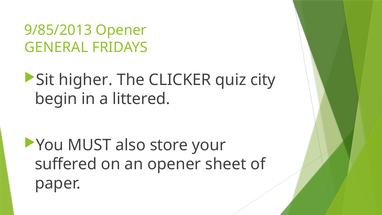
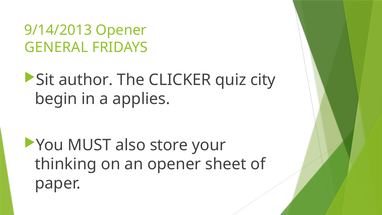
9/85/2013: 9/85/2013 -> 9/14/2013
higher: higher -> author
littered: littered -> applies
suffered: suffered -> thinking
